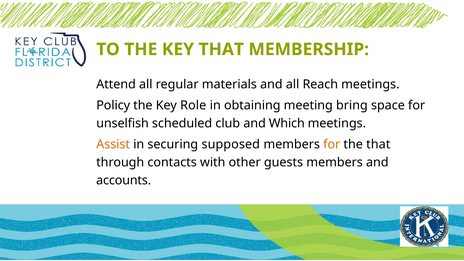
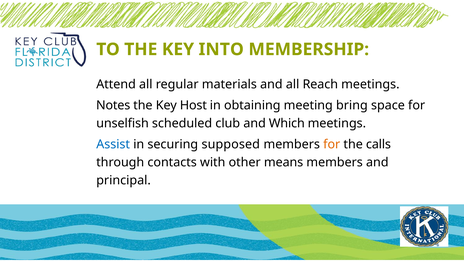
KEY THAT: THAT -> INTO
Policy: Policy -> Notes
Role: Role -> Host
Assist colour: orange -> blue
the that: that -> calls
guests: guests -> means
accounts: accounts -> principal
